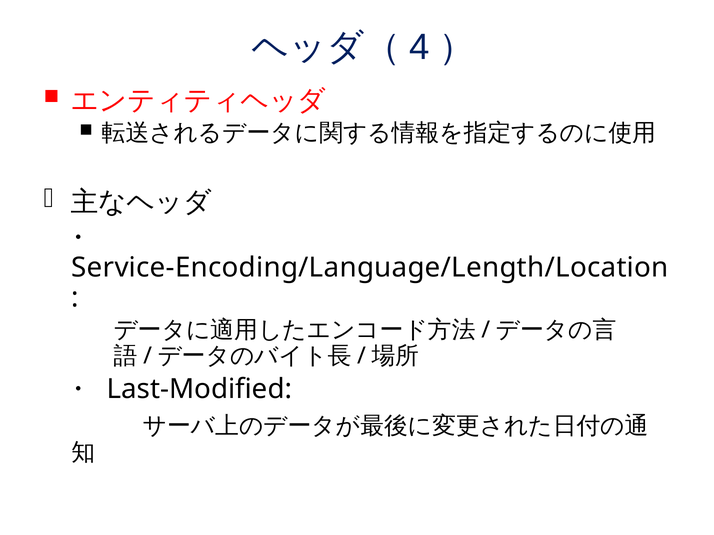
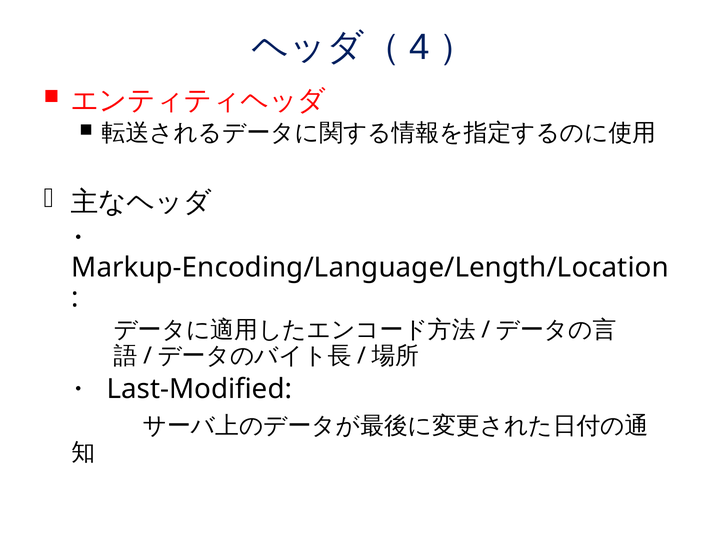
Service-Encoding/Language/Length/Location: Service-Encoding/Language/Length/Location -> Markup-Encoding/Language/Length/Location
